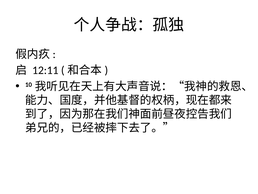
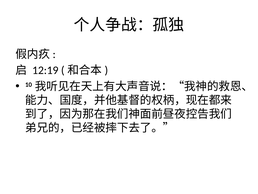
12:11: 12:11 -> 12:19
